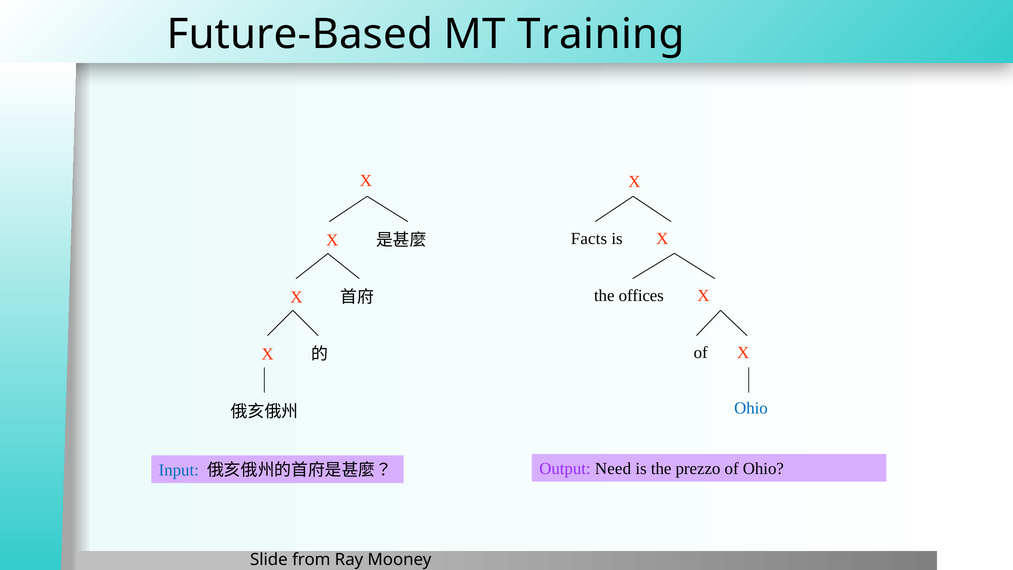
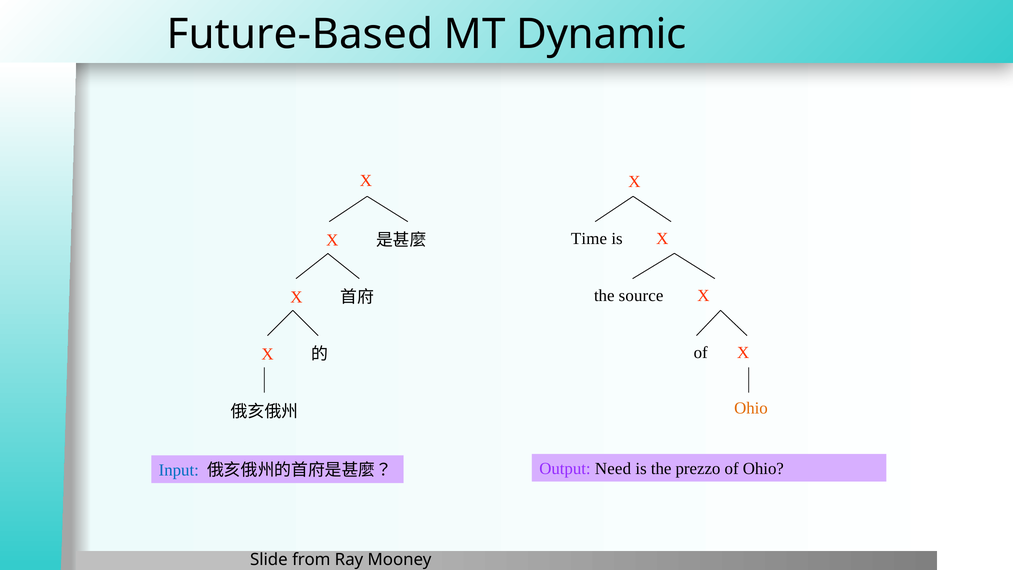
Training: Training -> Dynamic
Facts: Facts -> Time
offices: offices -> source
Ohio at (751, 408) colour: blue -> orange
